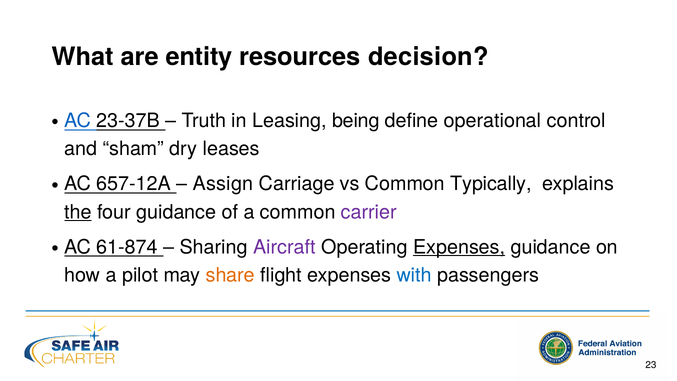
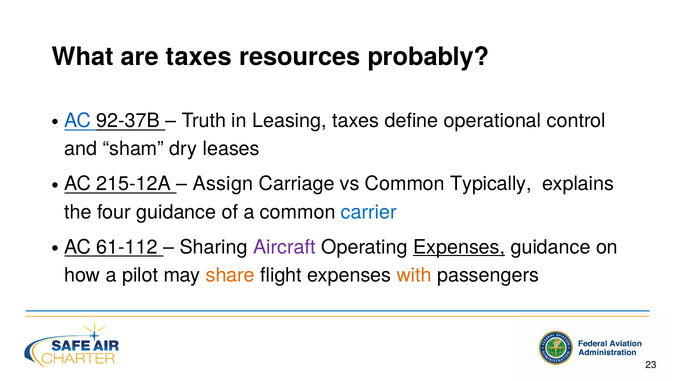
are entity: entity -> taxes
decision: decision -> probably
23-37B: 23-37B -> 92-37B
Leasing being: being -> taxes
657-12A: 657-12A -> 215-12A
the underline: present -> none
carrier colour: purple -> blue
61-874: 61-874 -> 61-112
with colour: blue -> orange
